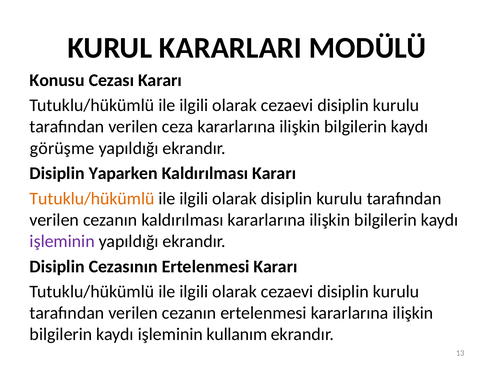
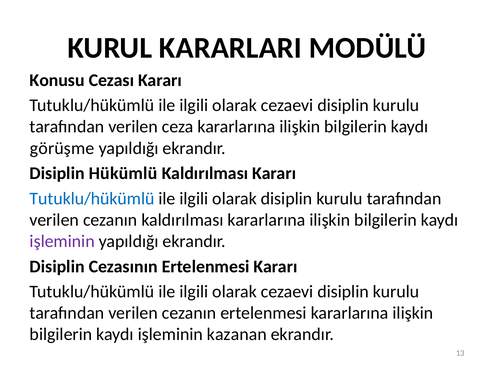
Yaparken: Yaparken -> Hükümlü
Tutuklu/hükümlü at (92, 199) colour: orange -> blue
kullanım: kullanım -> kazanan
